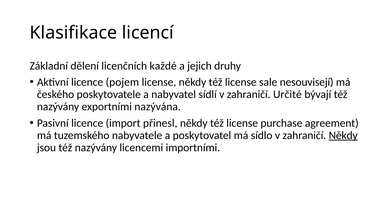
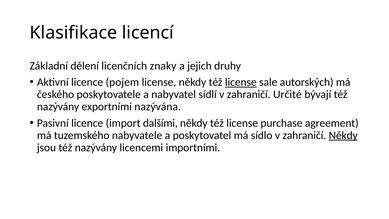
každé: každé -> znaky
license at (241, 82) underline: none -> present
nesouvisejí: nesouvisejí -> autorských
přinesl: přinesl -> dalšími
